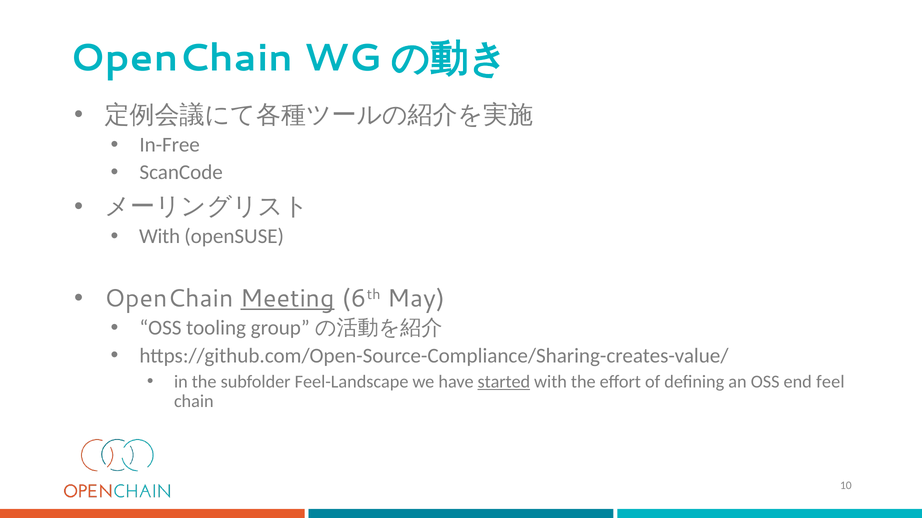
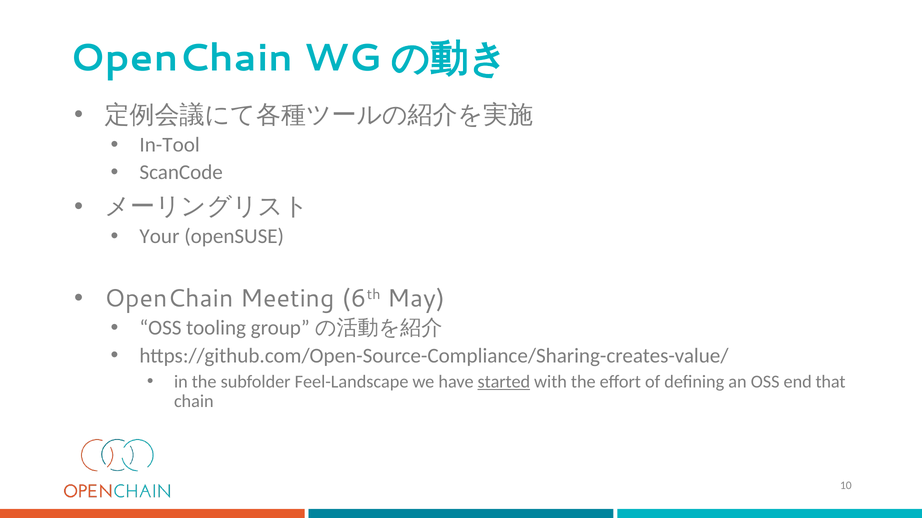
In-Free: In-Free -> In-Tool
With at (160, 237): With -> Your
Meeting underline: present -> none
feel: feel -> that
